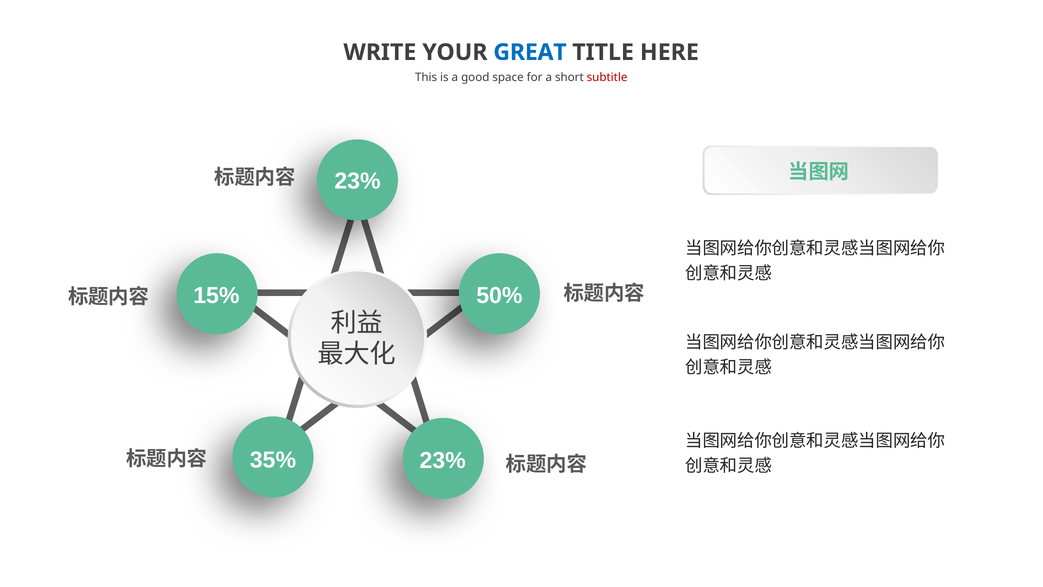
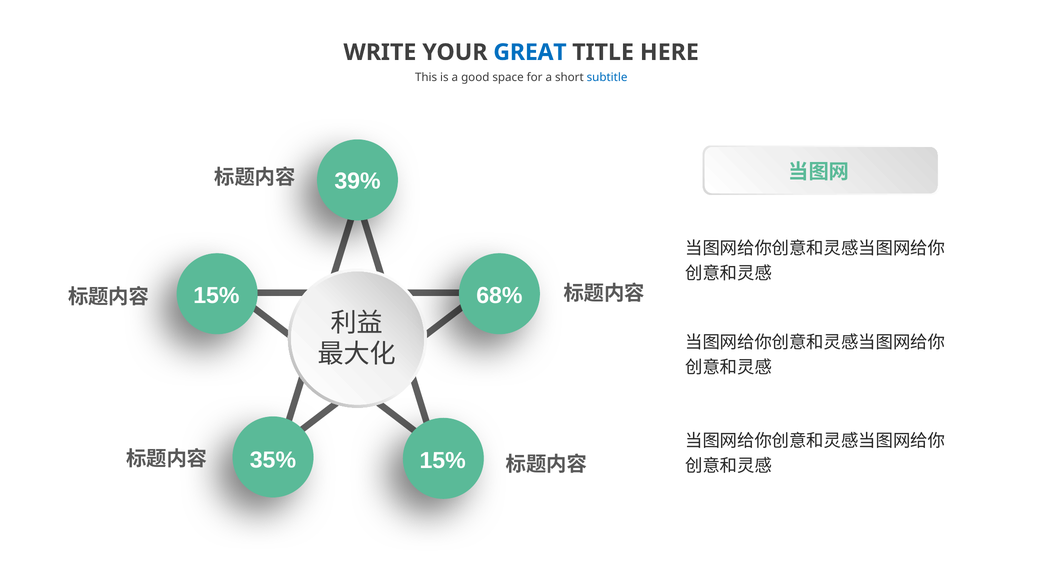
subtitle colour: red -> blue
23% at (358, 181): 23% -> 39%
50%: 50% -> 68%
35% 23%: 23% -> 15%
